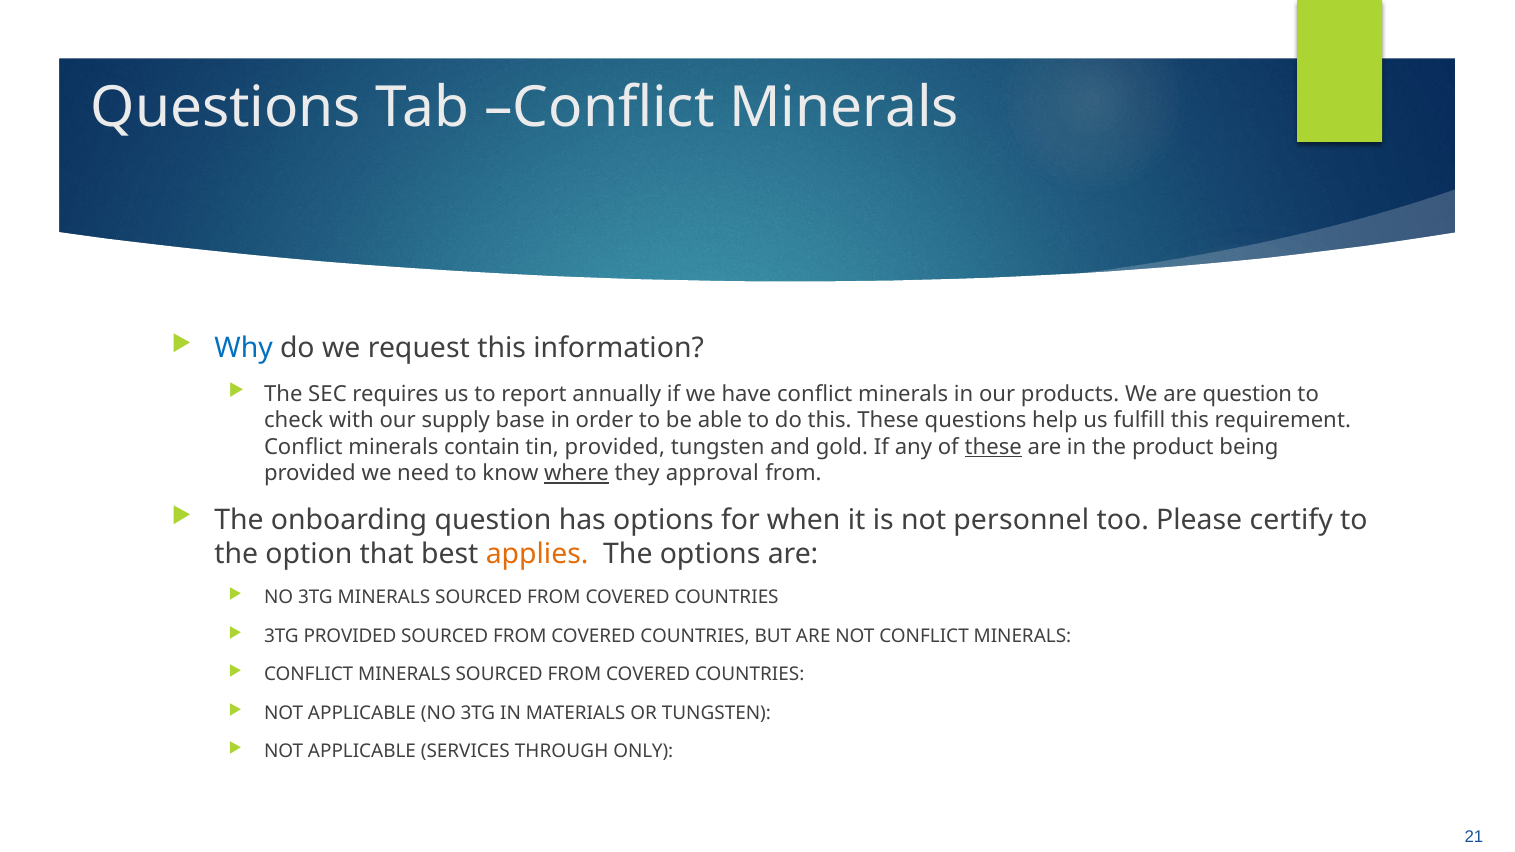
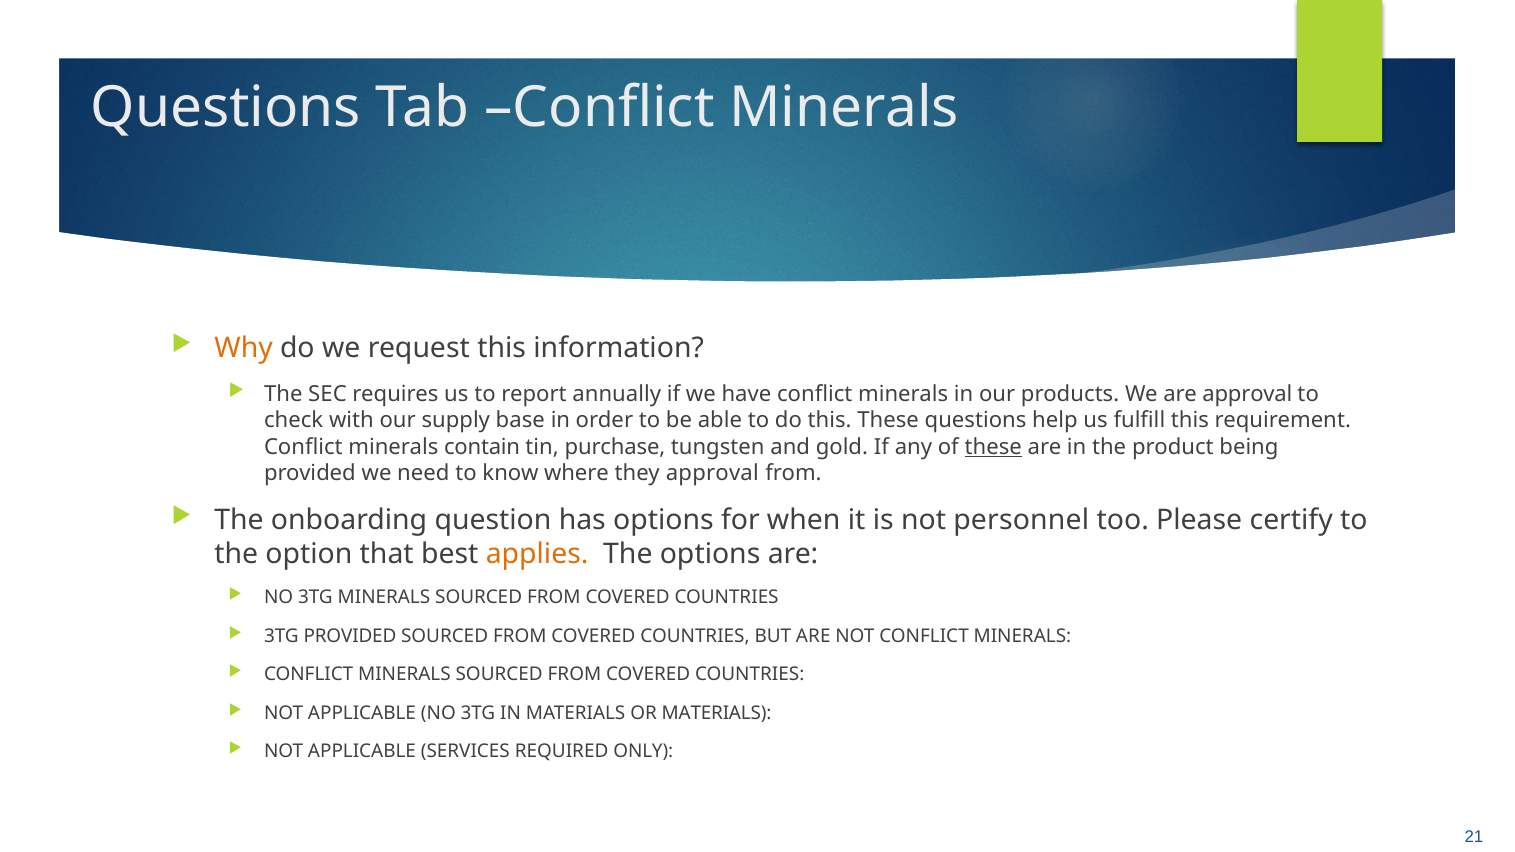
Why colour: blue -> orange
are question: question -> approval
tin provided: provided -> purchase
where underline: present -> none
OR TUNGSTEN: TUNGSTEN -> MATERIALS
THROUGH: THROUGH -> REQUIRED
